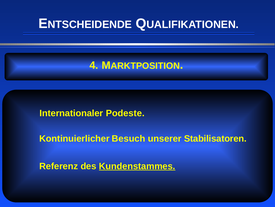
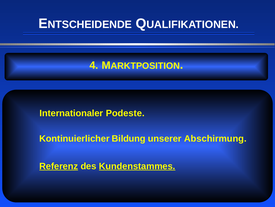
Besuch: Besuch -> Bildung
Stabilisatoren: Stabilisatoren -> Abschirmung
Referenz underline: none -> present
